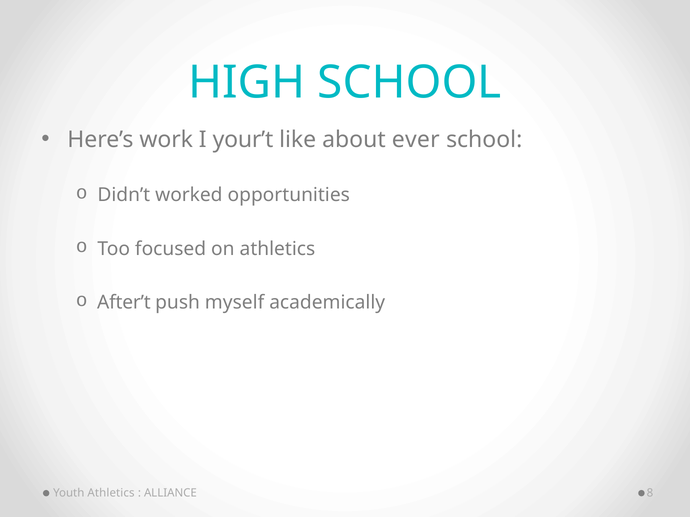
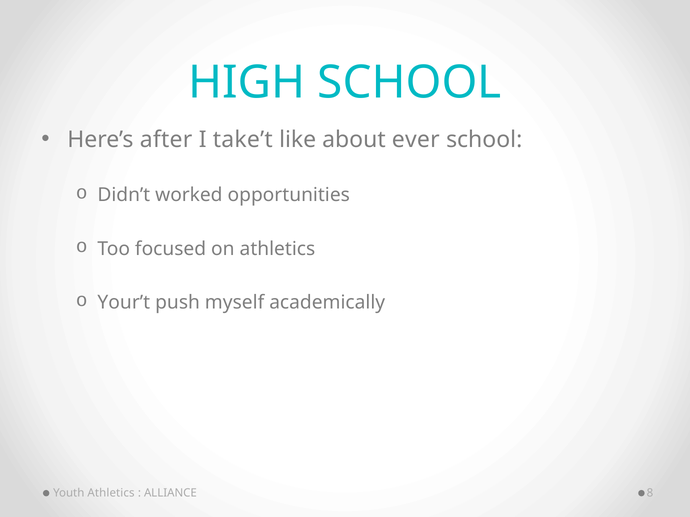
work: work -> after
your’t: your’t -> take’t
After’t: After’t -> Your’t
